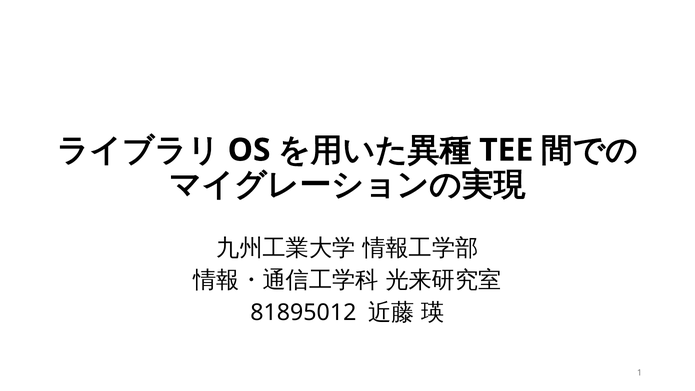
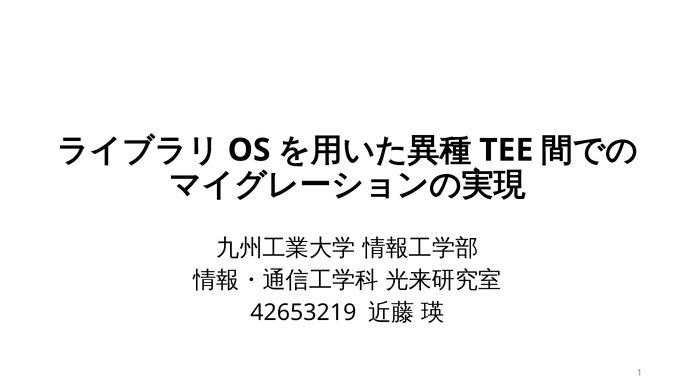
81895012: 81895012 -> 42653219
